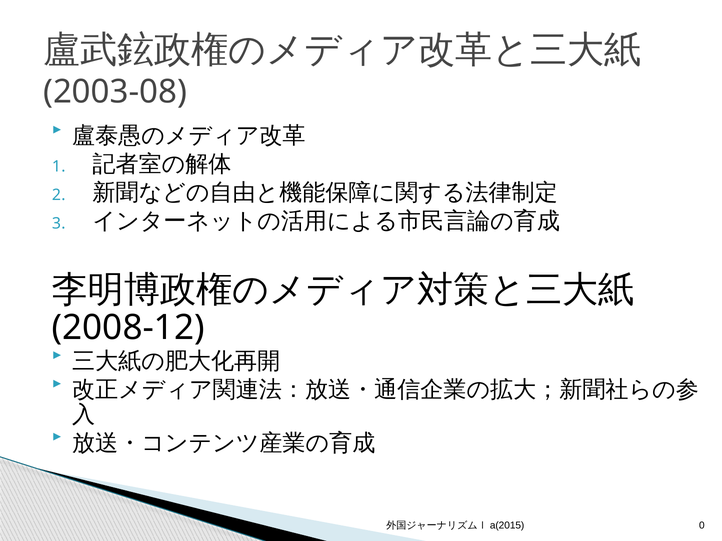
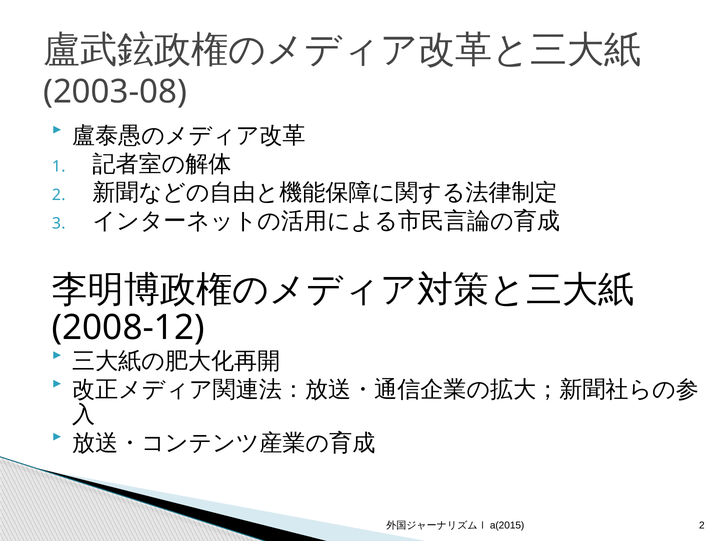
0 at (702, 526): 0 -> 2
